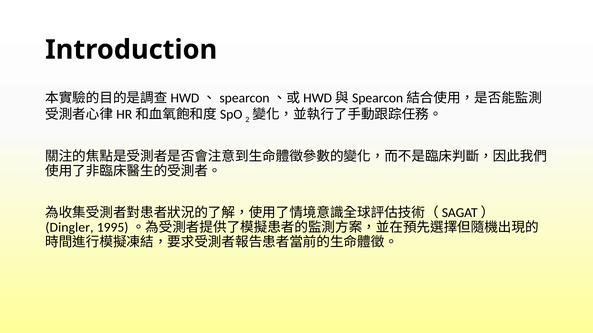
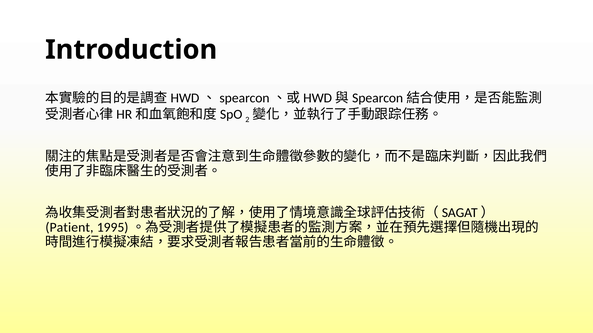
Dingler: Dingler -> Patient
